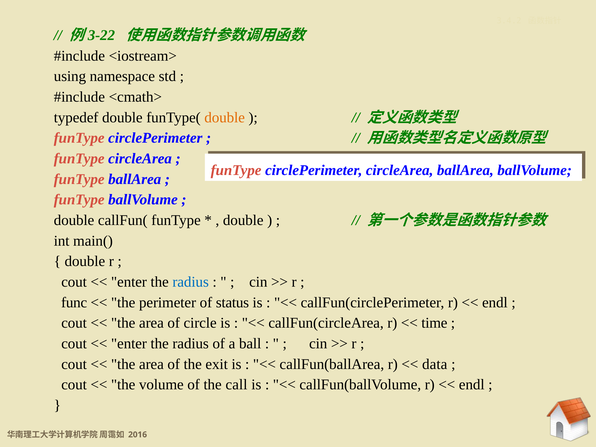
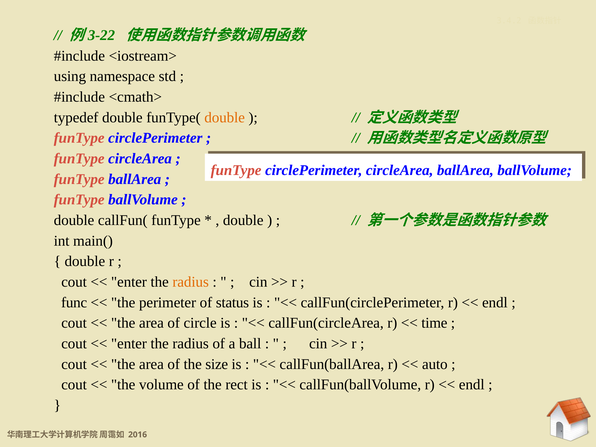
radius at (191, 282) colour: blue -> orange
exit: exit -> size
data: data -> auto
call: call -> rect
